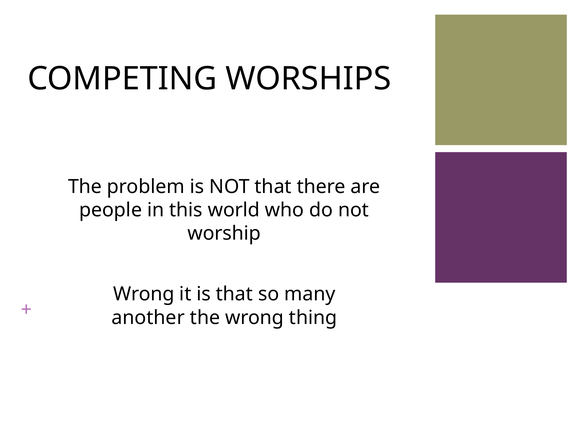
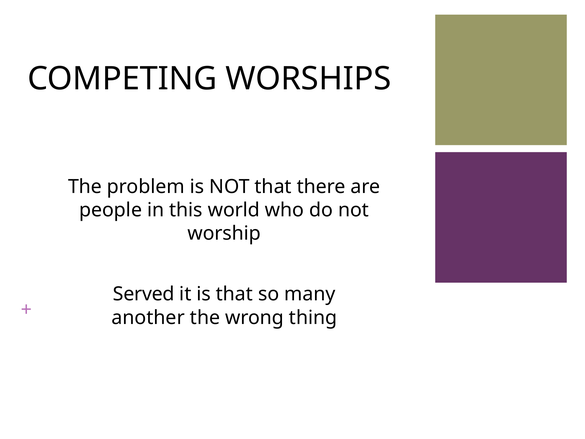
Wrong at (144, 294): Wrong -> Served
